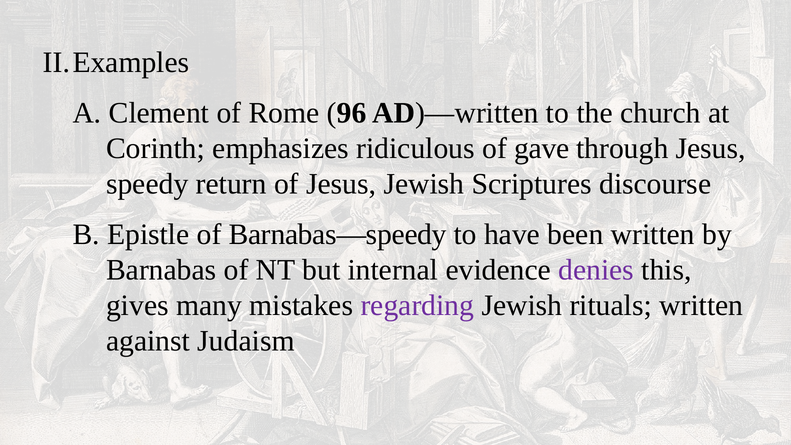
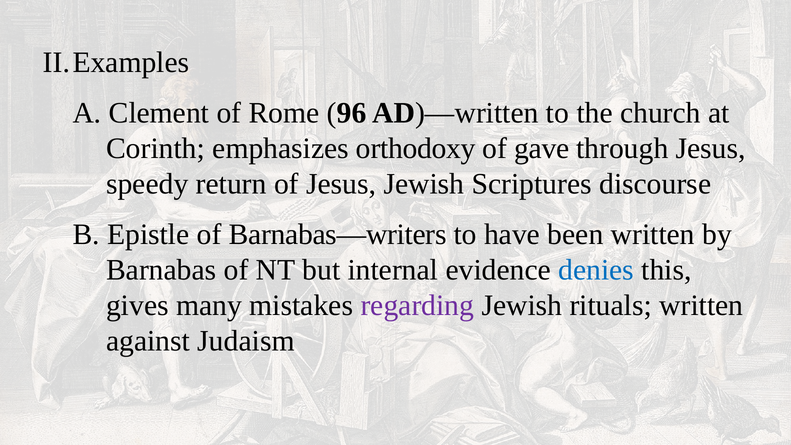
ridiculous: ridiculous -> orthodoxy
Barnabas—speedy: Barnabas—speedy -> Barnabas—writers
denies colour: purple -> blue
